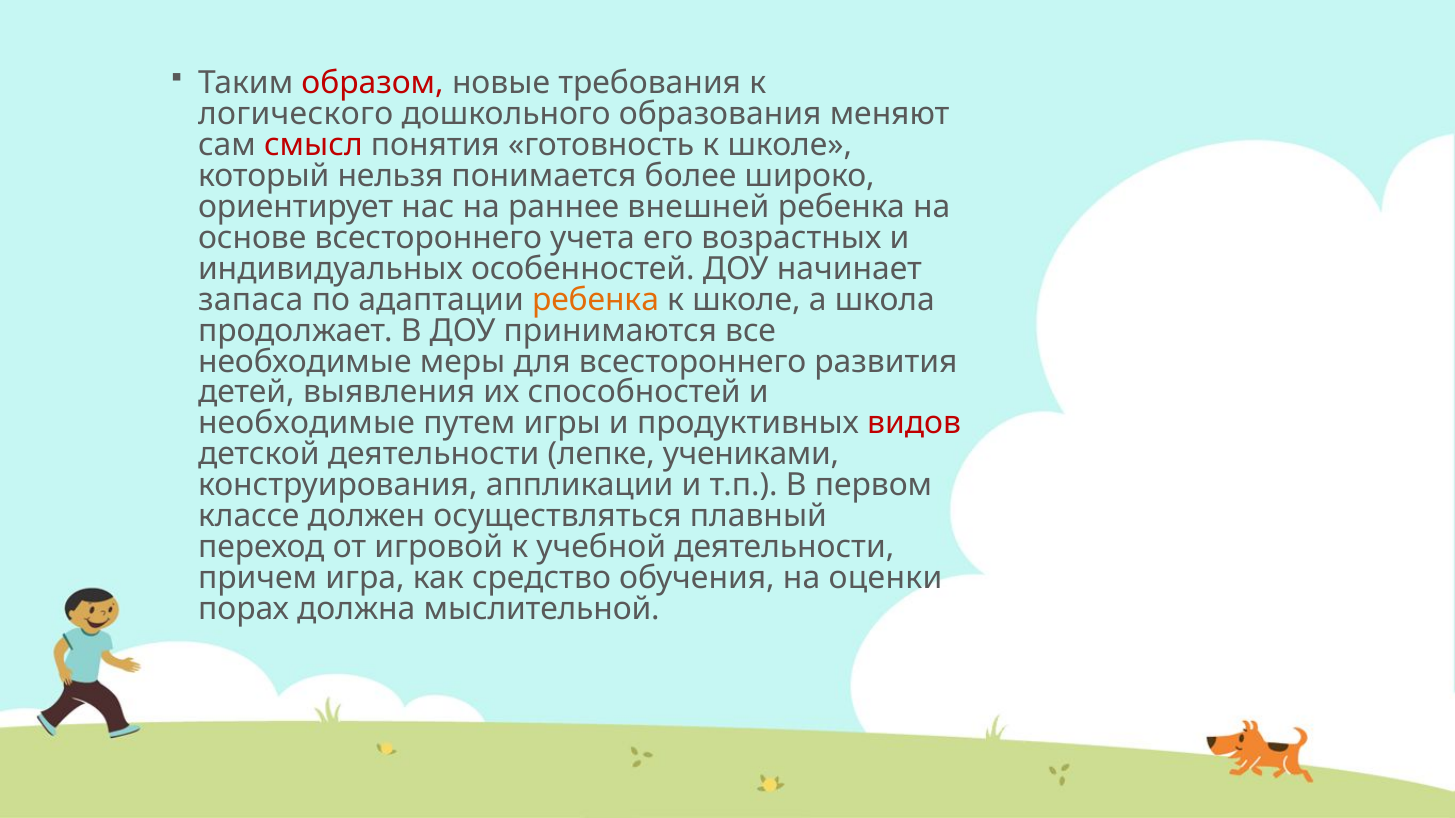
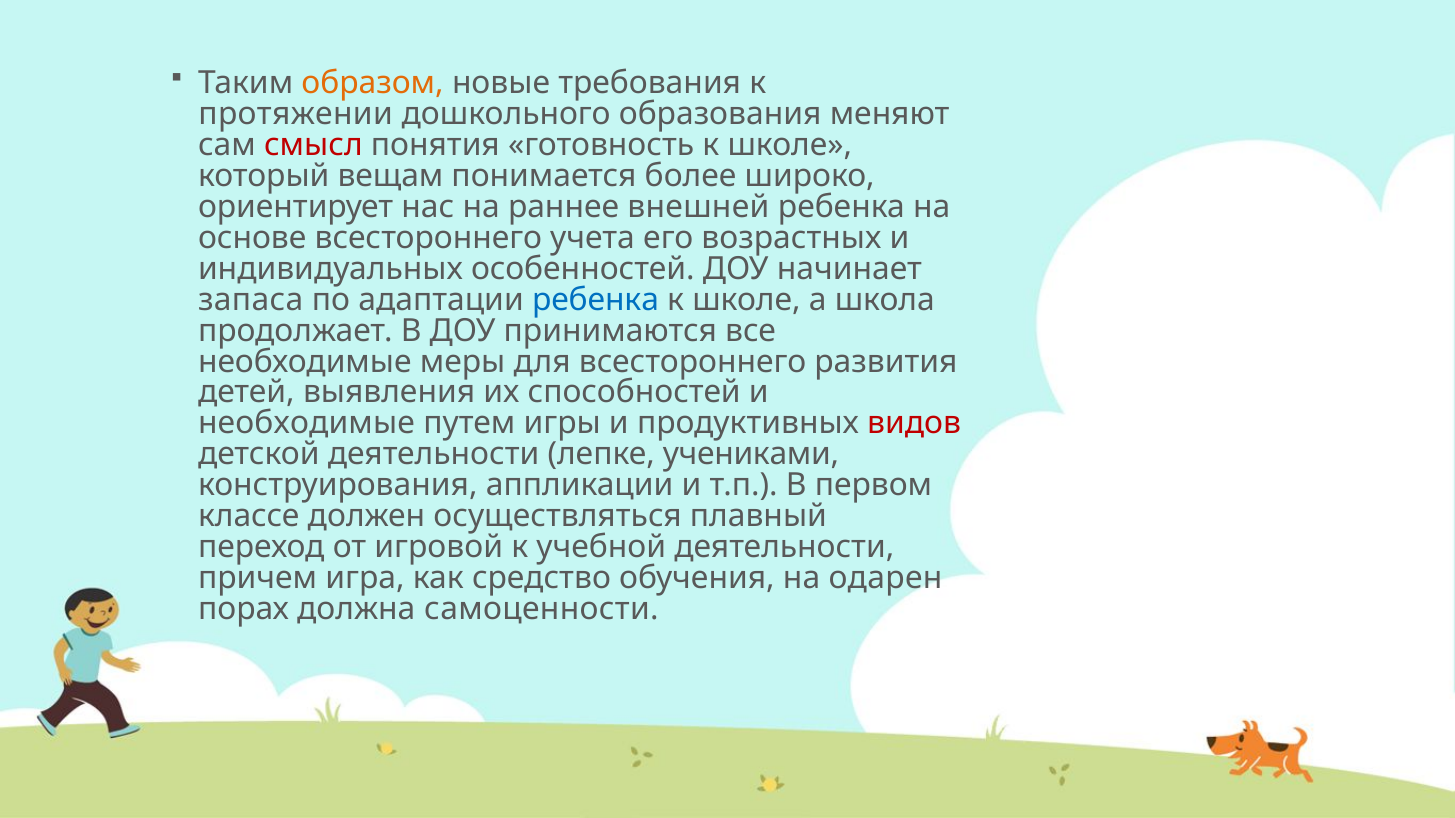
образом colour: red -> orange
логического: логического -> протяжении
нельзя: нельзя -> вещам
ребенка at (595, 300) colour: orange -> blue
оценки: оценки -> одарен
мыслительной: мыслительной -> самоценности
